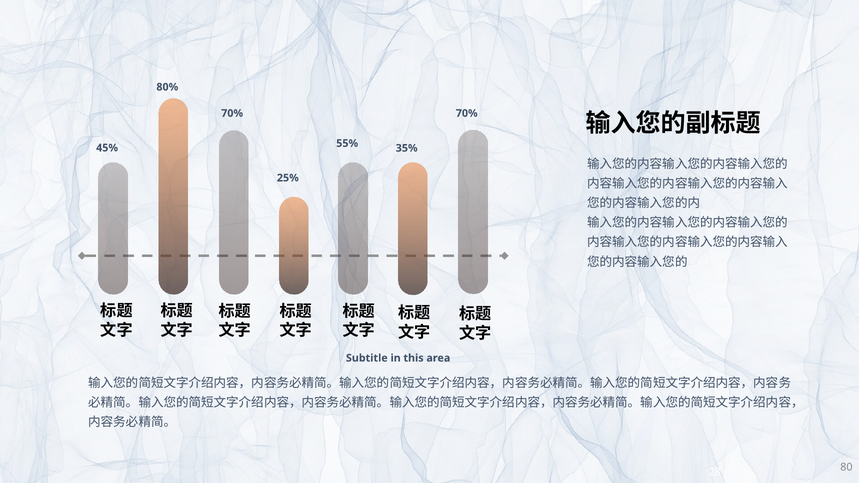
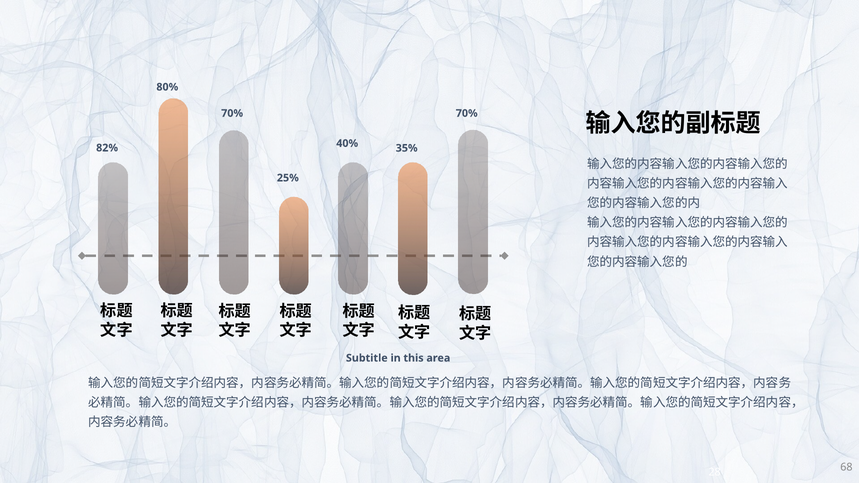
55%: 55% -> 40%
45%: 45% -> 82%
80: 80 -> 68
